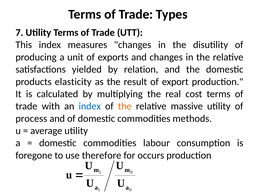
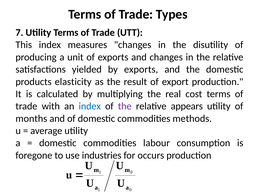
by relation: relation -> exports
the at (125, 106) colour: orange -> purple
massive: massive -> appears
process: process -> months
therefore: therefore -> industries
